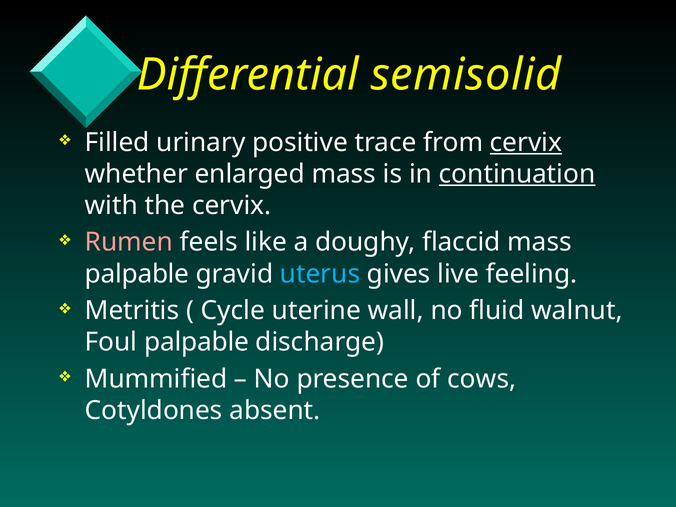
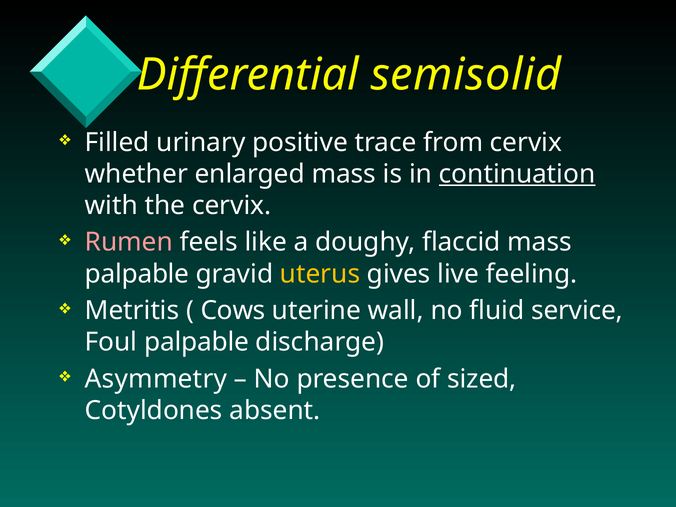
cervix at (526, 142) underline: present -> none
uterus colour: light blue -> yellow
Cycle: Cycle -> Cows
walnut: walnut -> service
Mummified: Mummified -> Asymmetry
cows: cows -> sized
